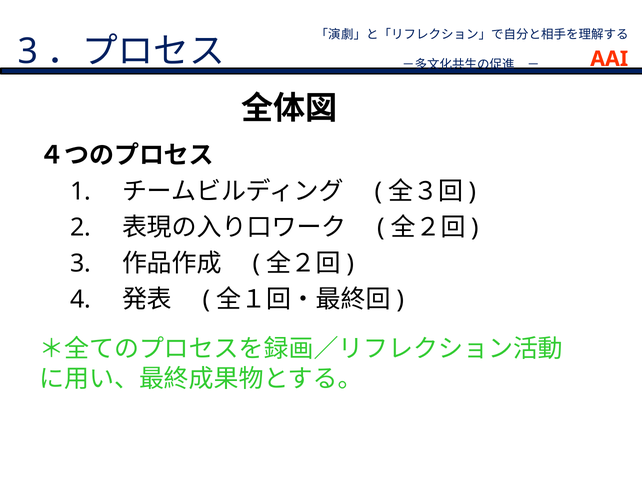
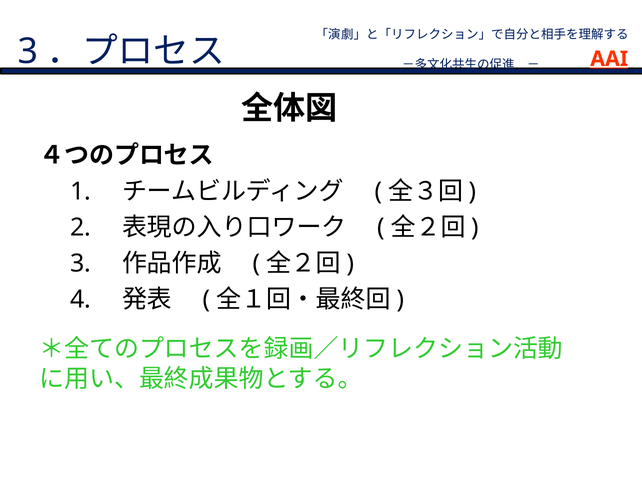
AAI underline: none -> present
